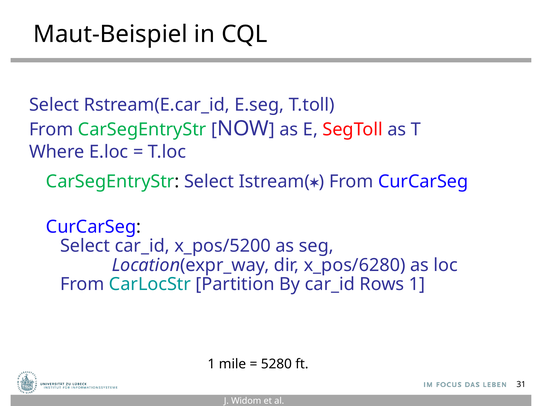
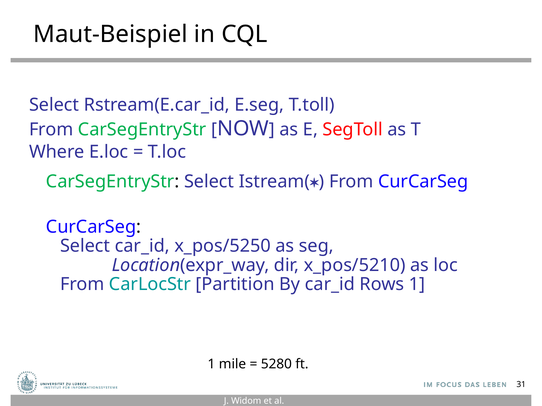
x_pos/5200: x_pos/5200 -> x_pos/5250
x_pos/6280: x_pos/6280 -> x_pos/5210
